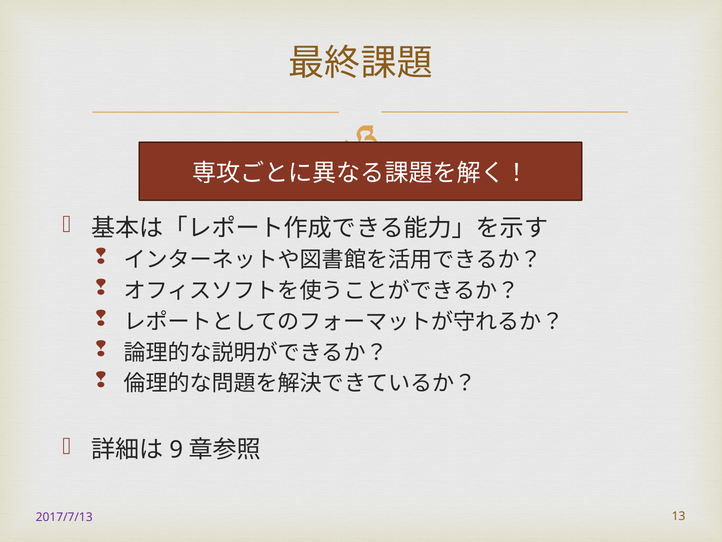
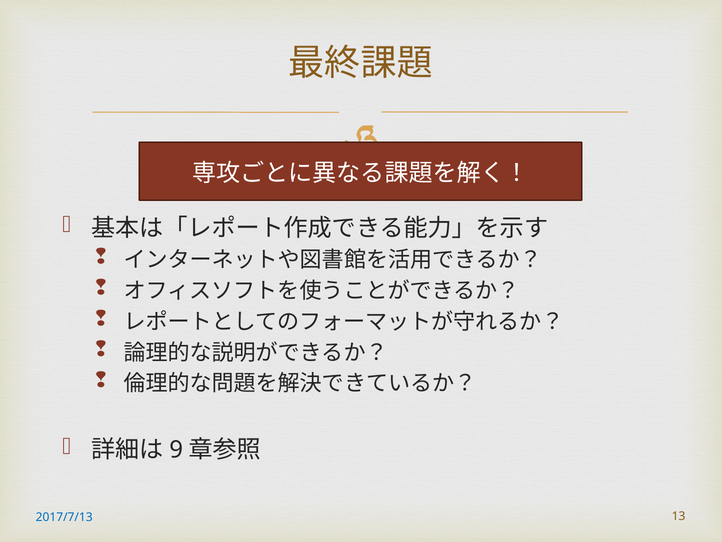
2017/7/13 colour: purple -> blue
